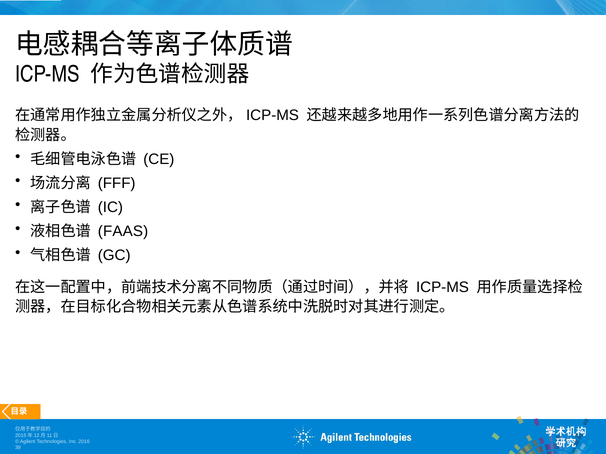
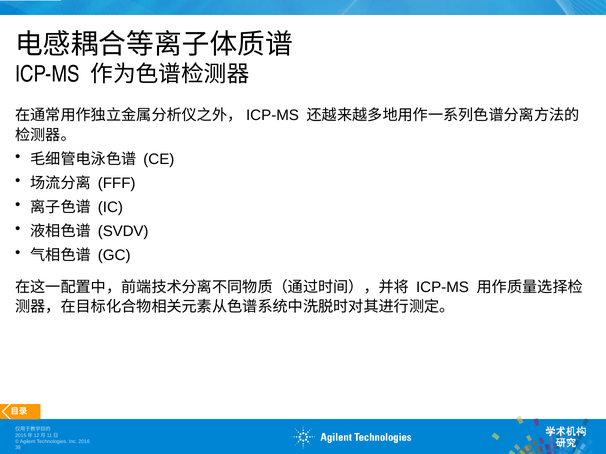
FAAS: FAAS -> SVDV
